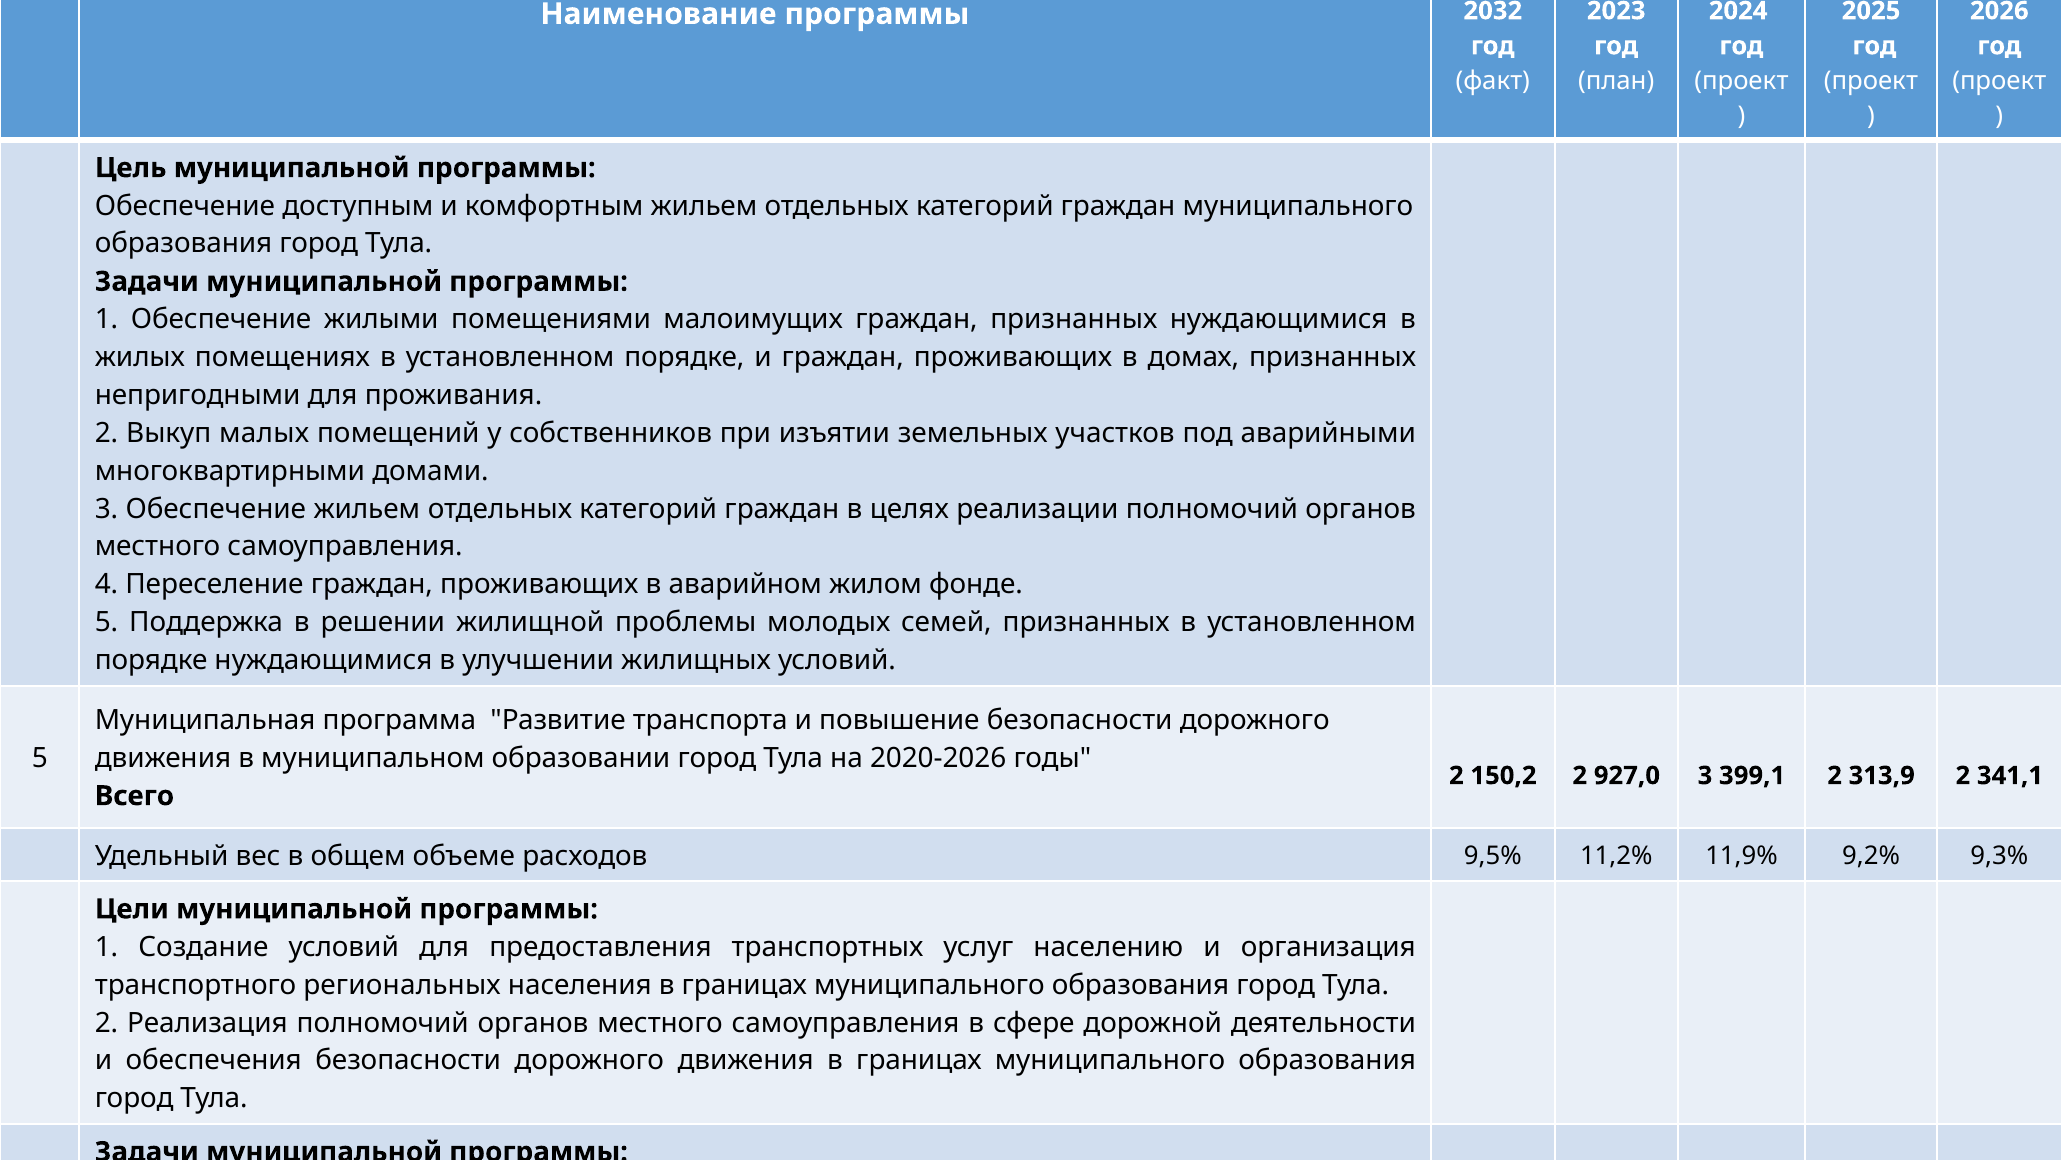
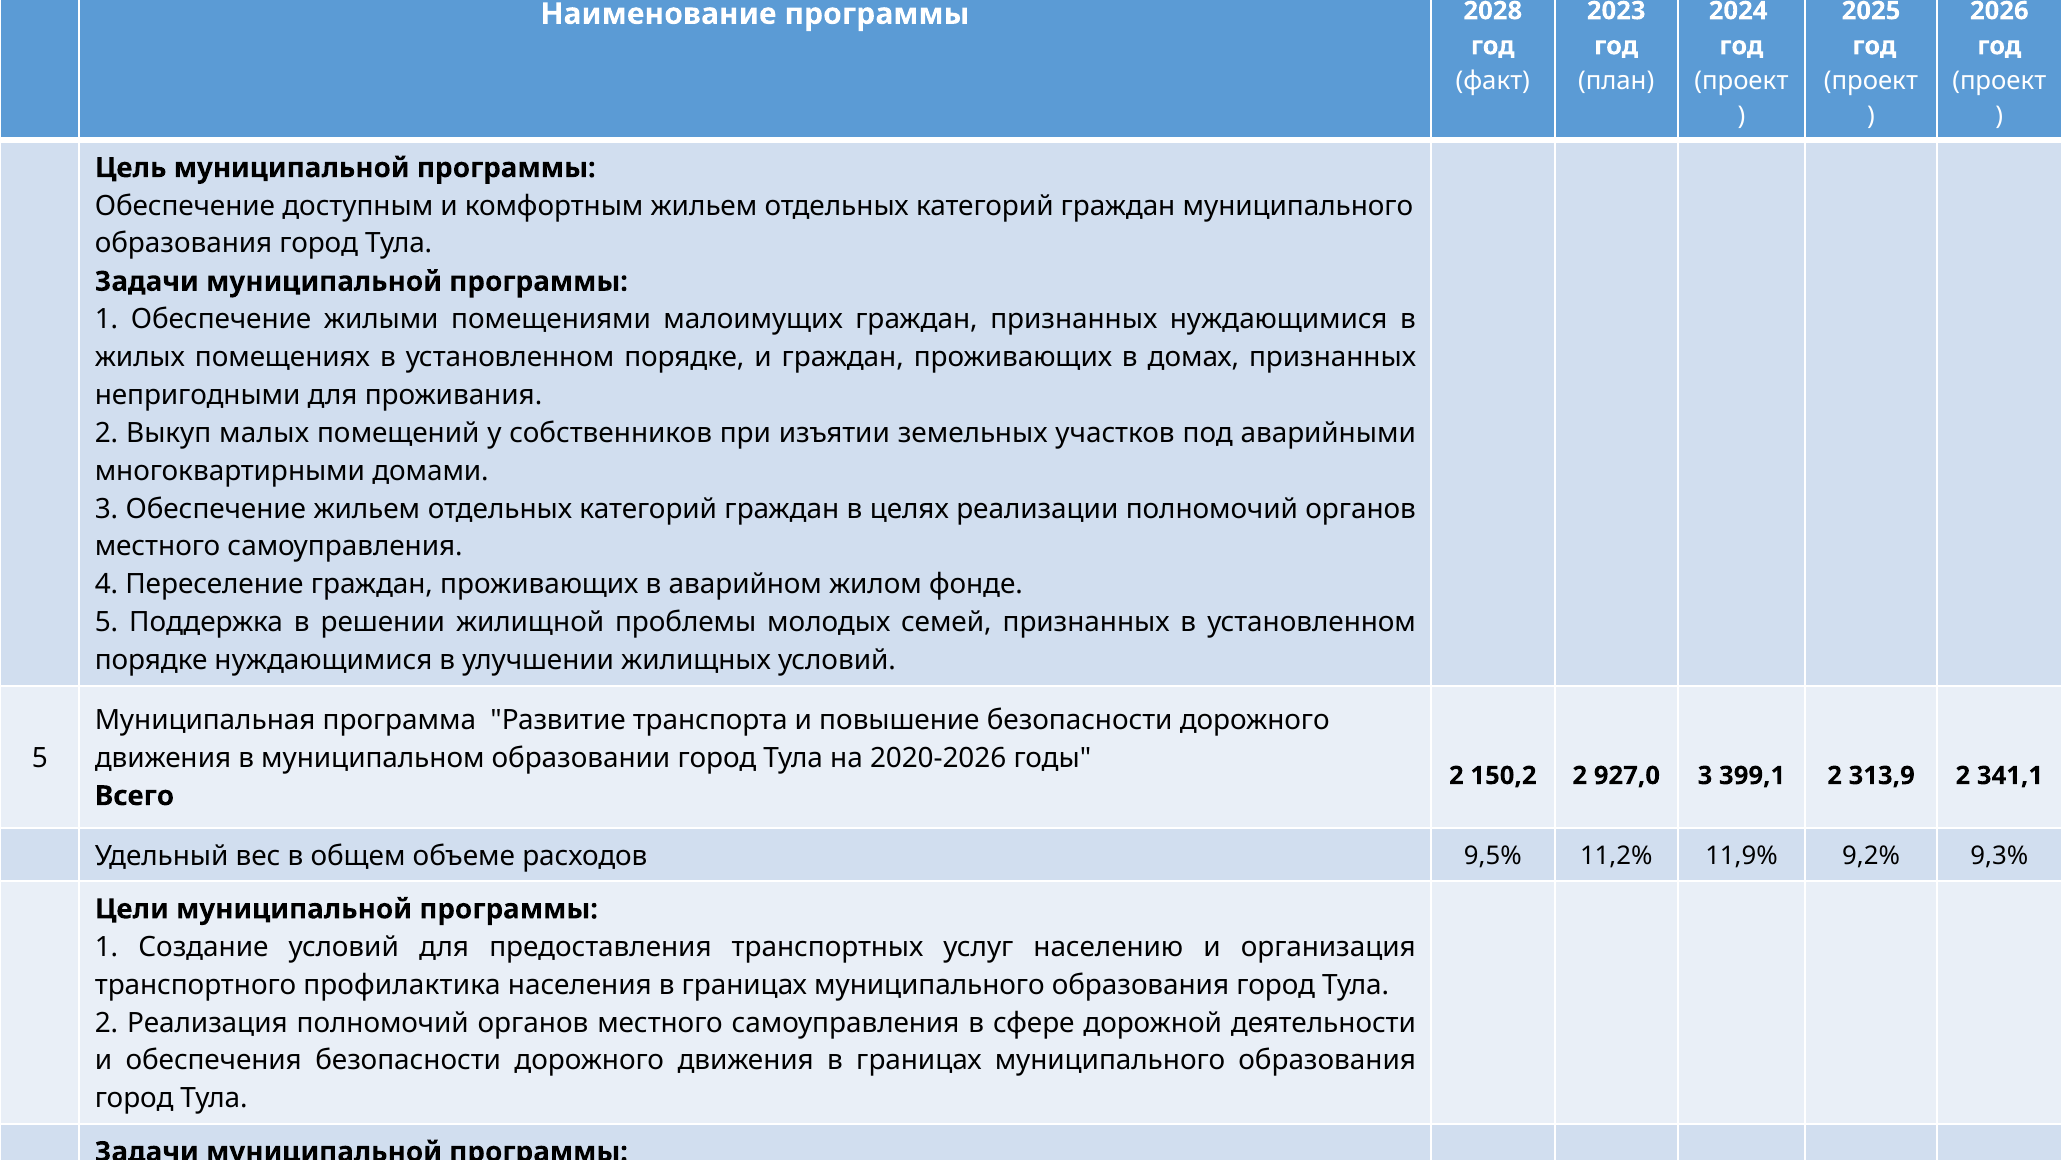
2032: 2032 -> 2028
региональных: региональных -> профилактика
